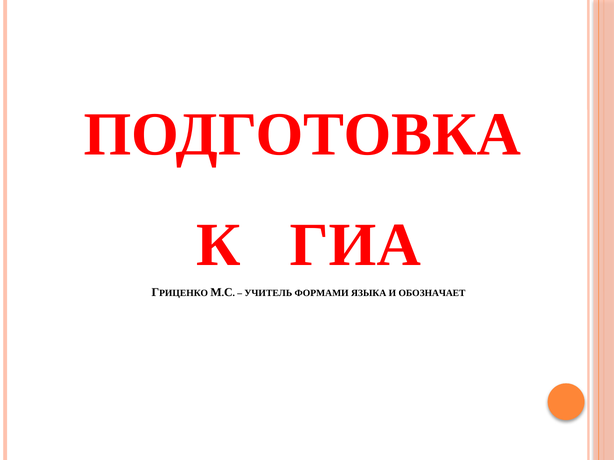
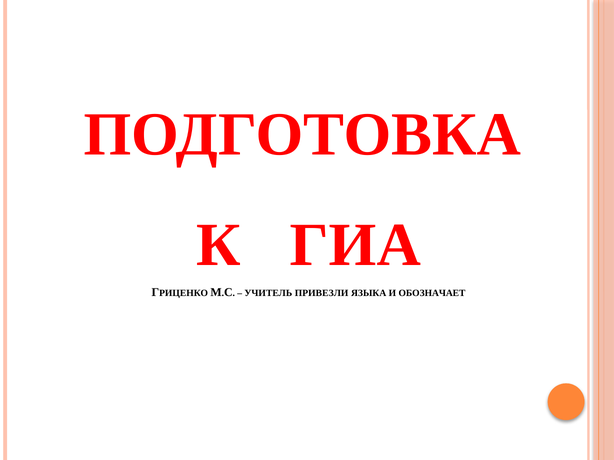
ФОРМАМИ: ФОРМАМИ -> ПРИВЕЗЛИ
